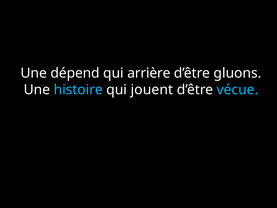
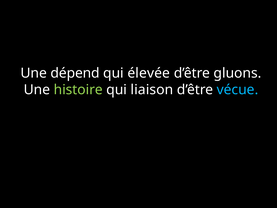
arrière: arrière -> élevée
histoire colour: light blue -> light green
jouent: jouent -> liaison
